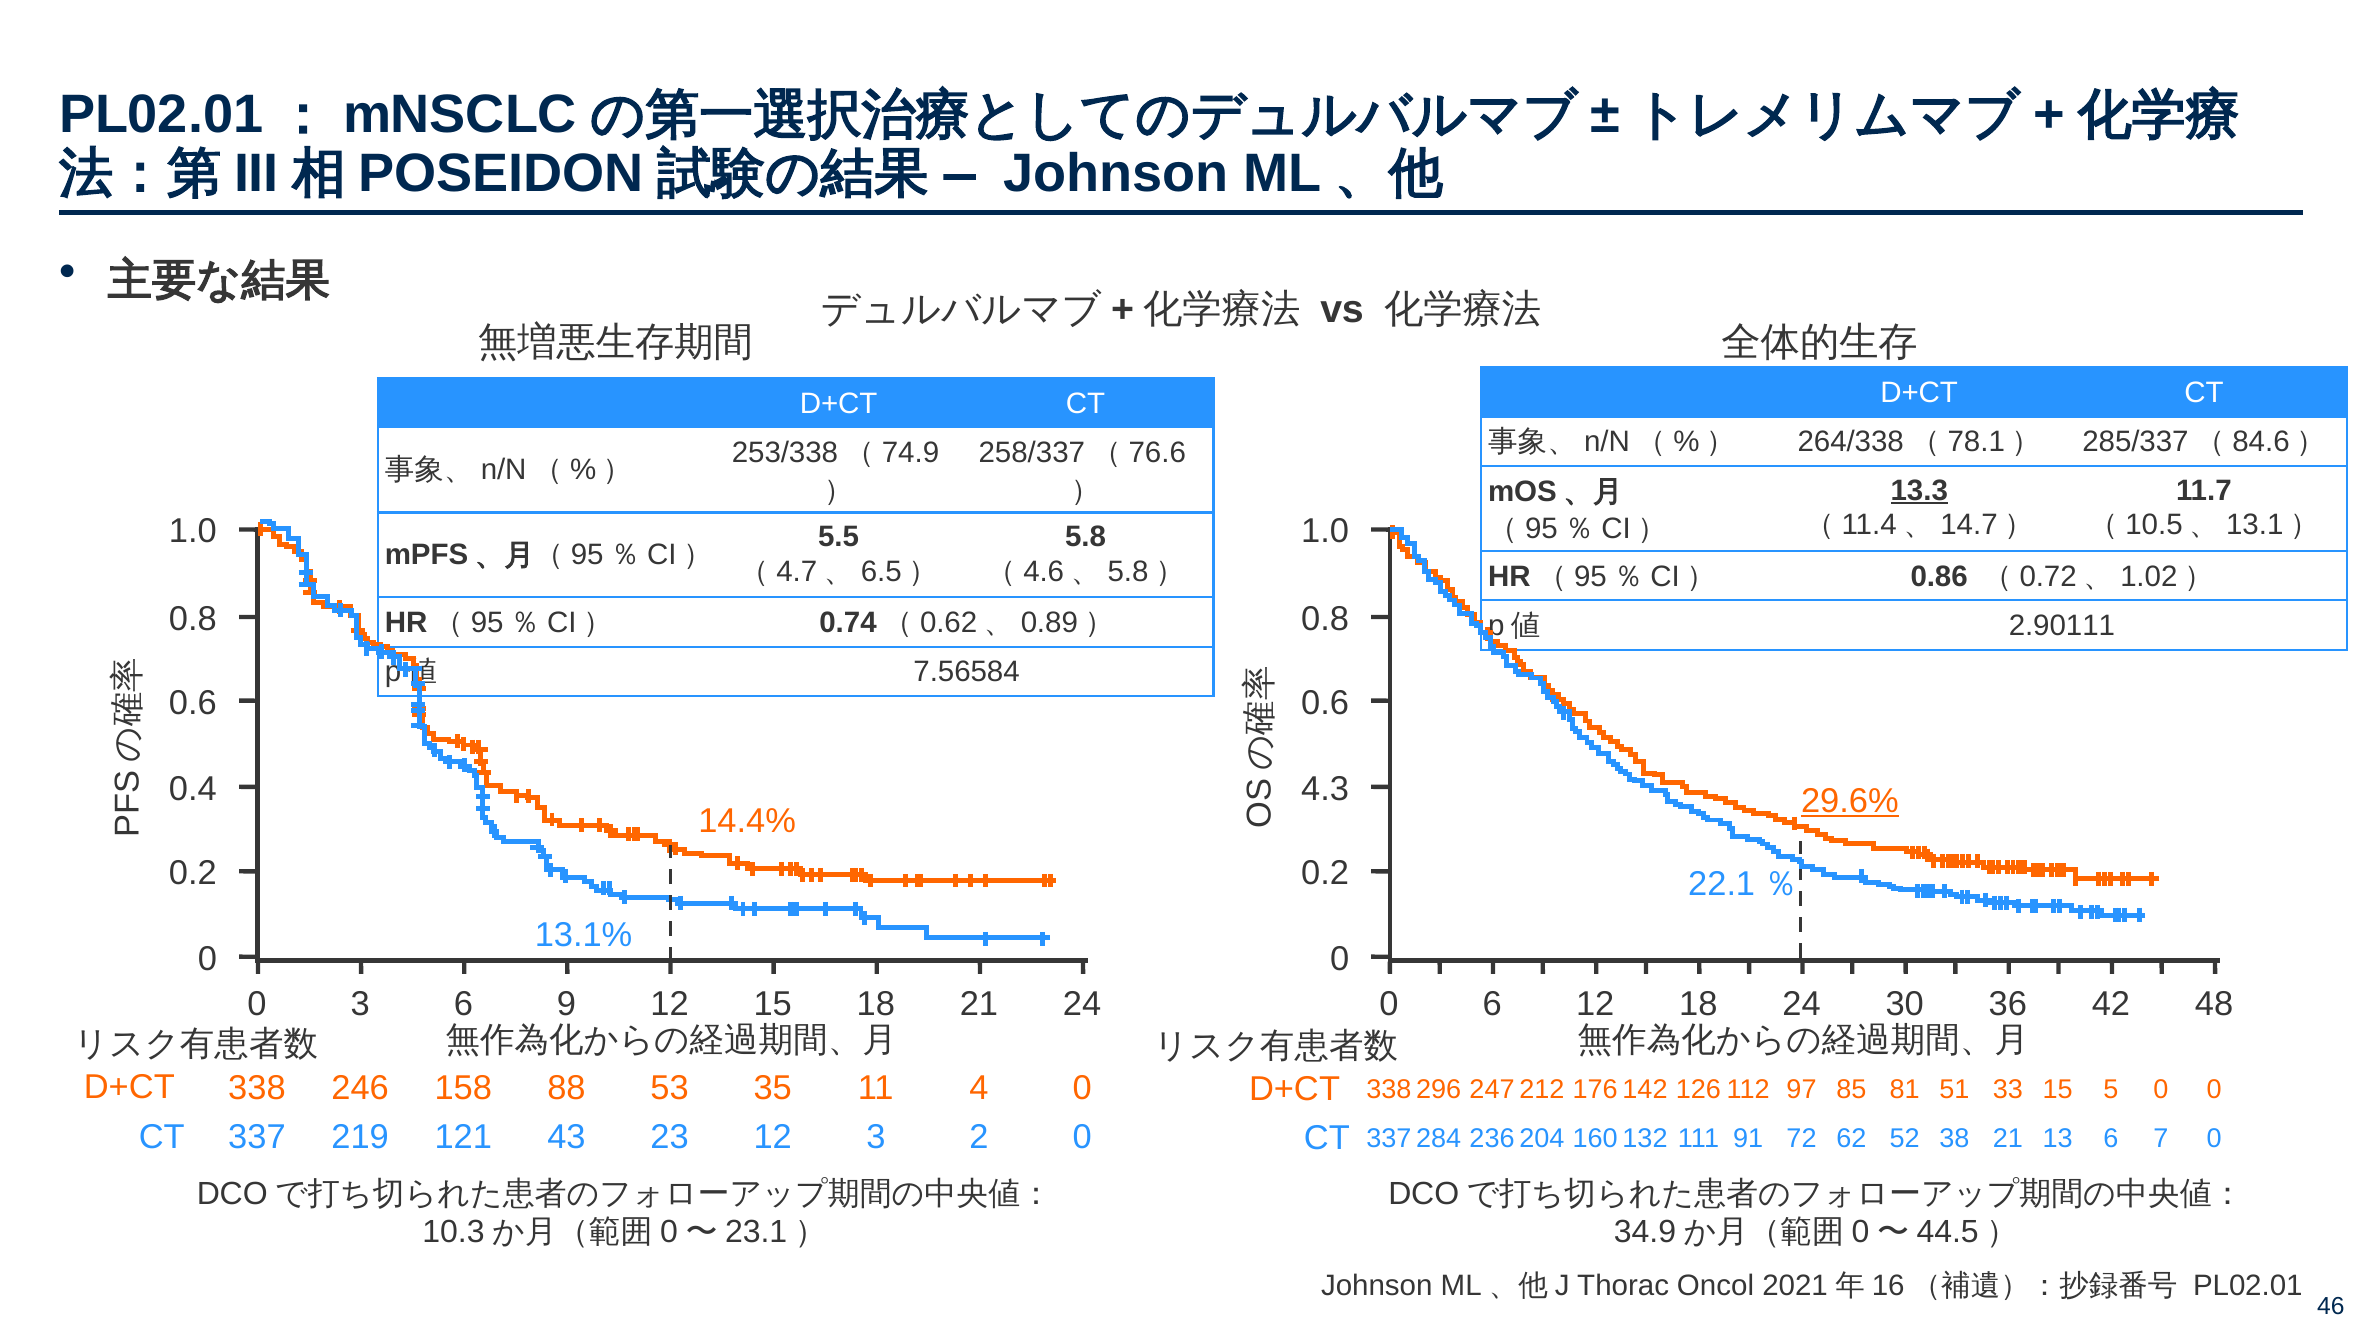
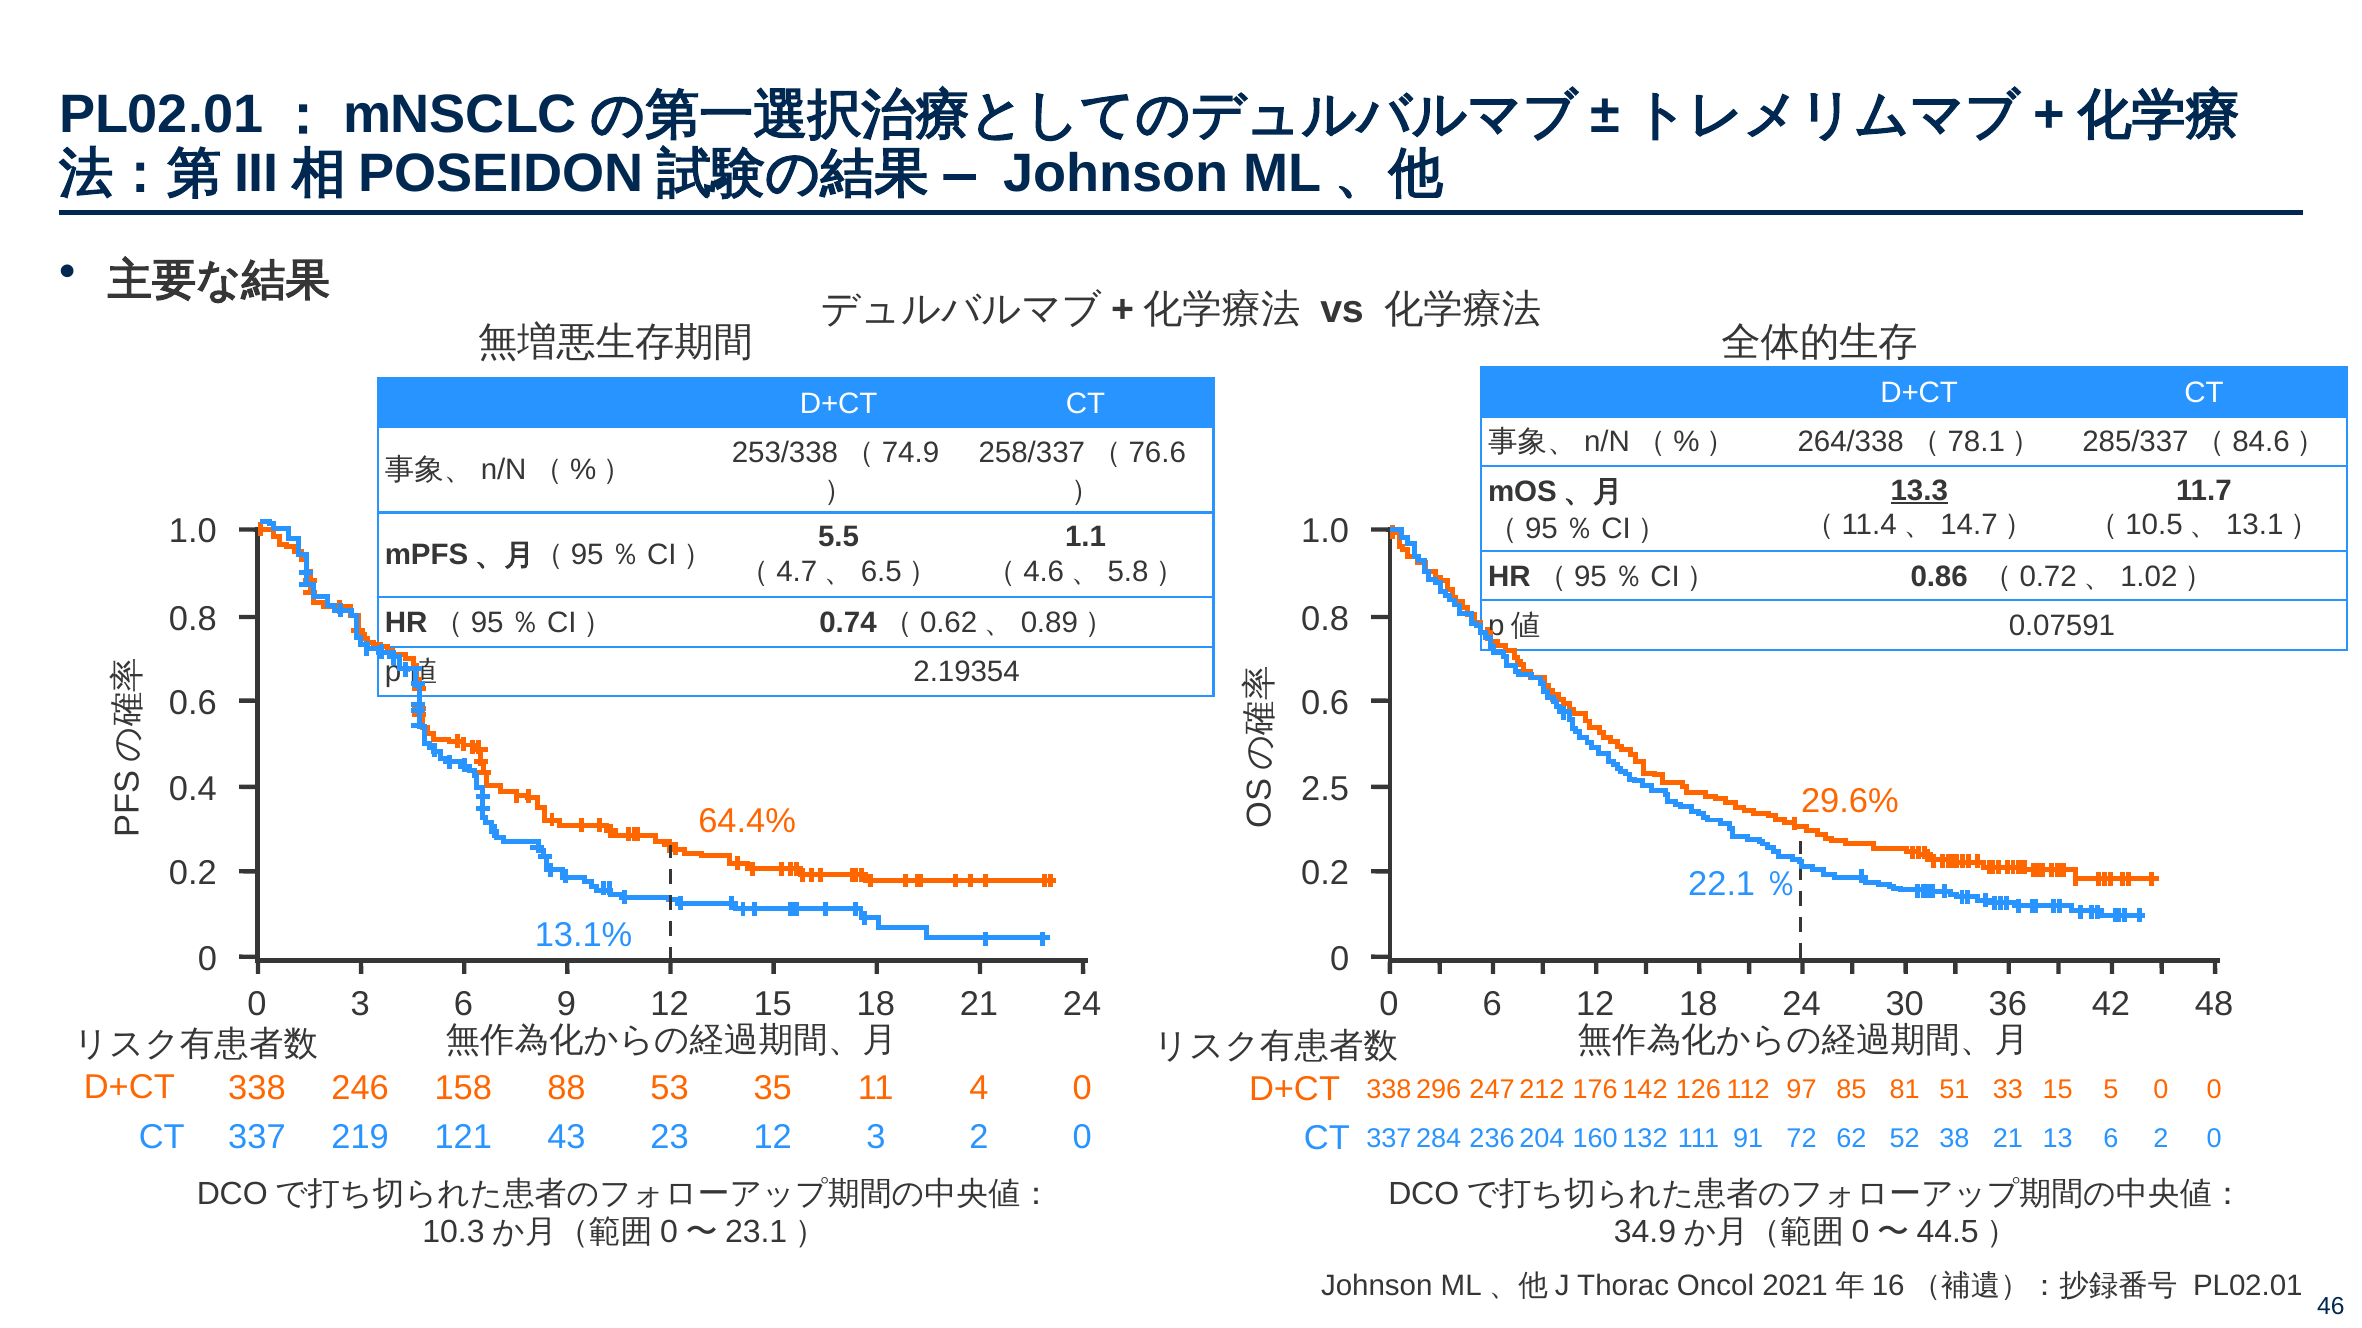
5.8: 5.8 -> 1.1
2.90111: 2.90111 -> 0.07591
7.56584: 7.56584 -> 2.19354
4.3: 4.3 -> 2.5
29.6% underline: present -> none
14.4%: 14.4% -> 64.4%
337 7: 7 -> 2
